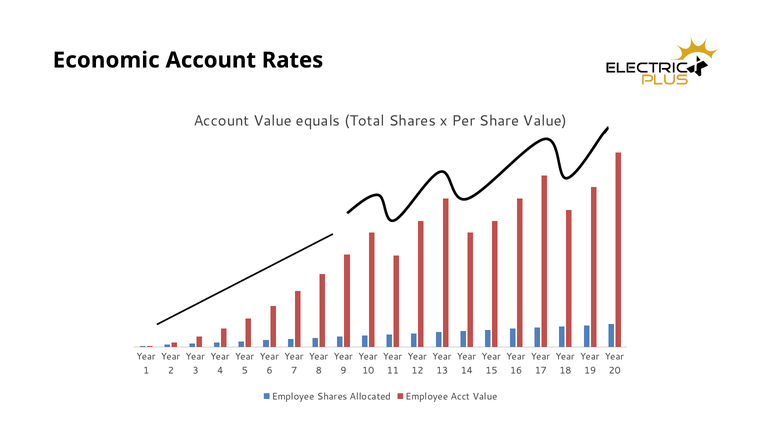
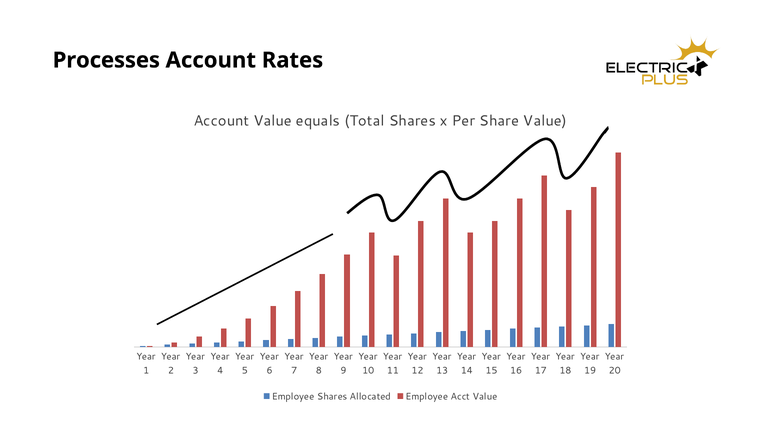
Economic: Economic -> Processes
